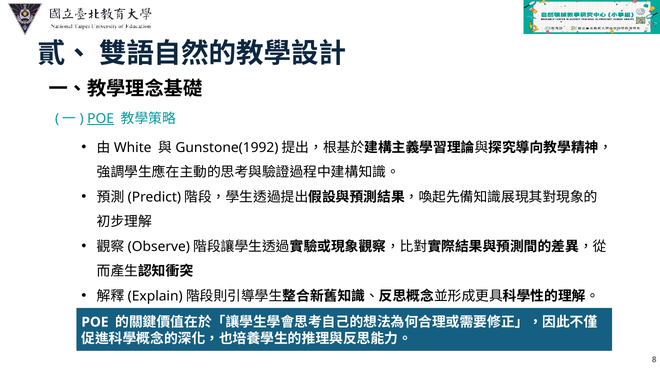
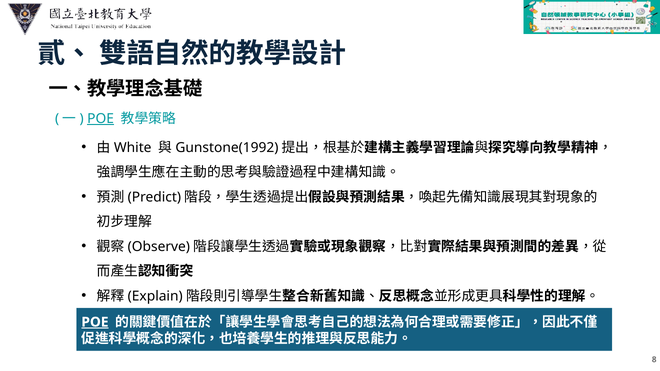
POE at (95, 322) underline: none -> present
